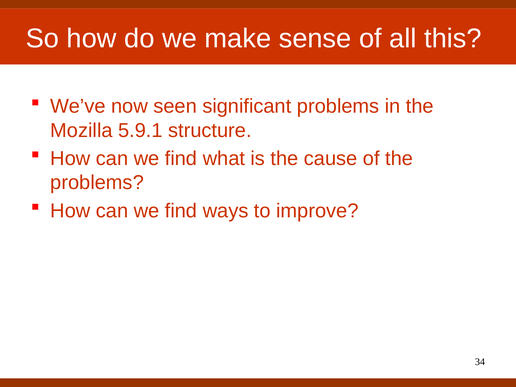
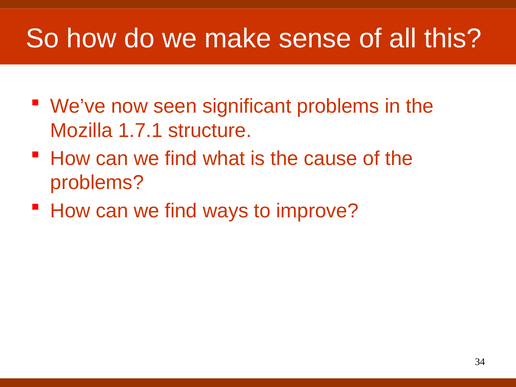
5.9.1: 5.9.1 -> 1.7.1
